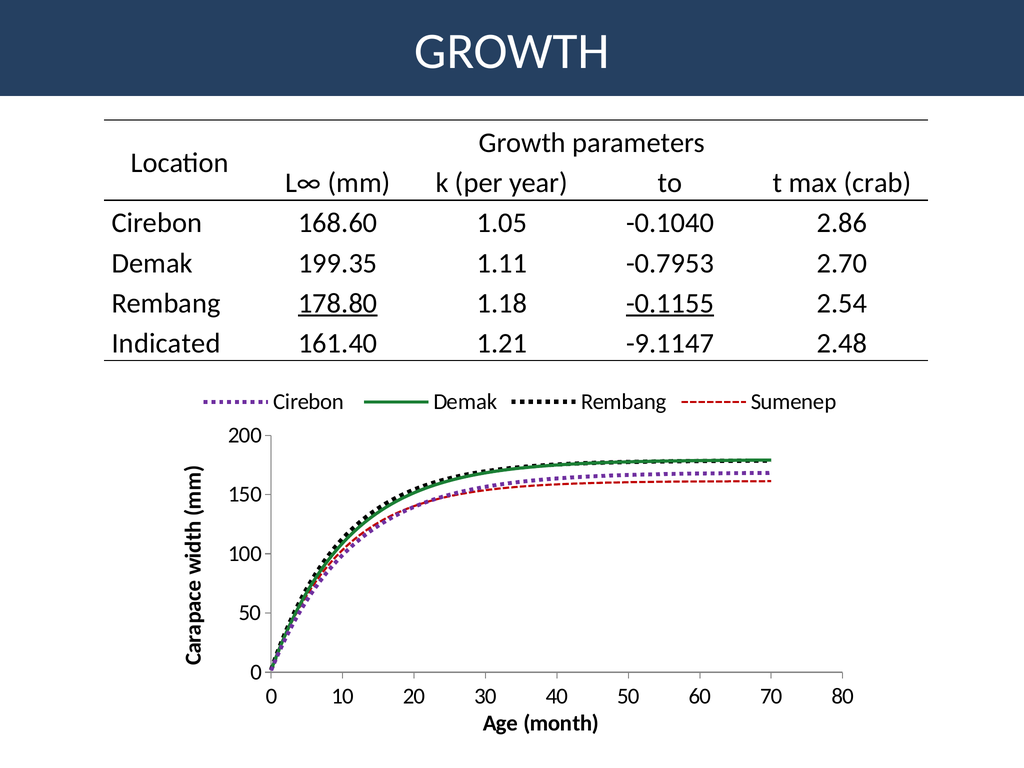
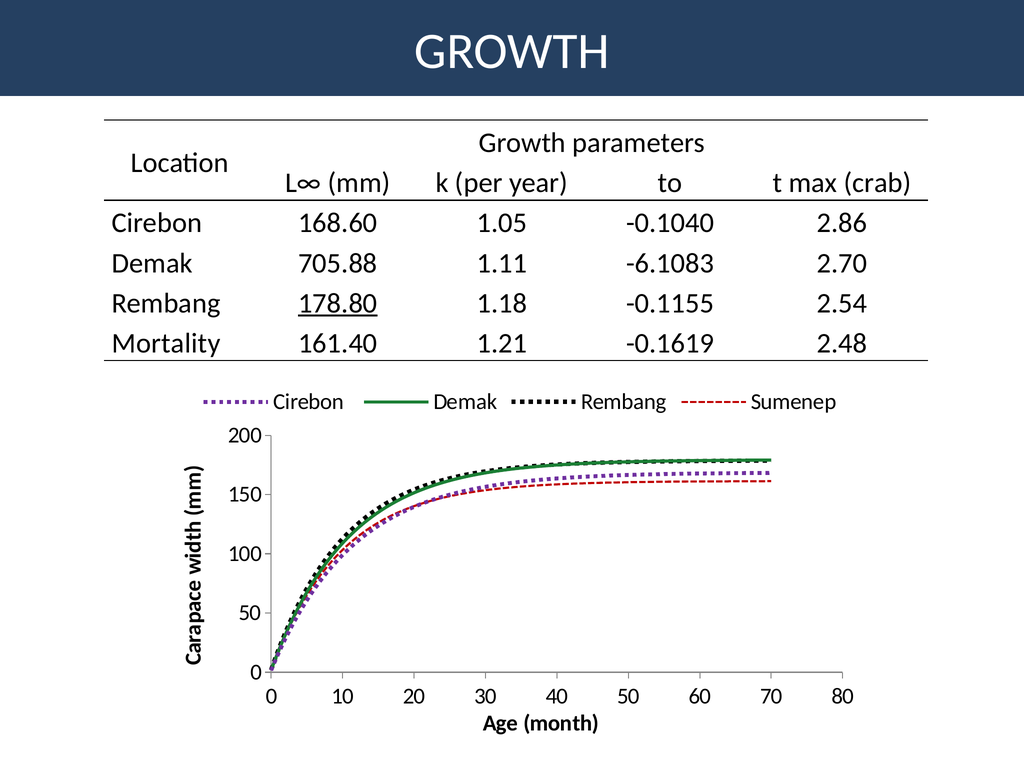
199.35: 199.35 -> 705.88
-0.7953: -0.7953 -> -6.1083
-0.1155 underline: present -> none
Indicated: Indicated -> Mortality
-9.1147: -9.1147 -> -0.1619
